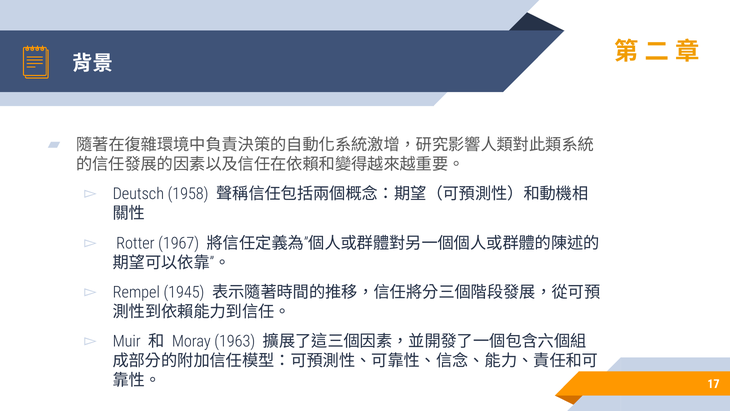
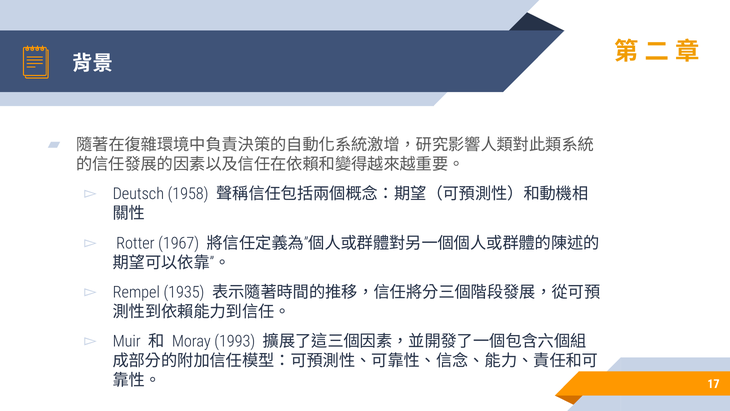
1945: 1945 -> 1935
1963: 1963 -> 1993
